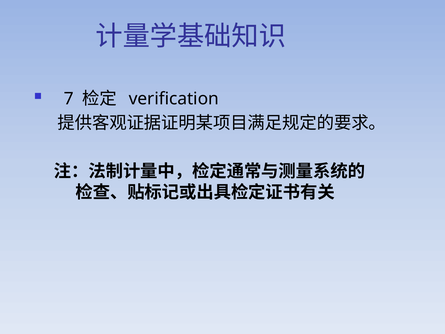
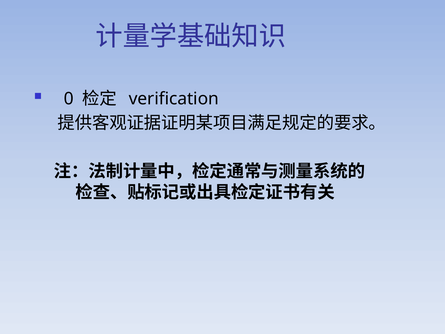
7: 7 -> 0
